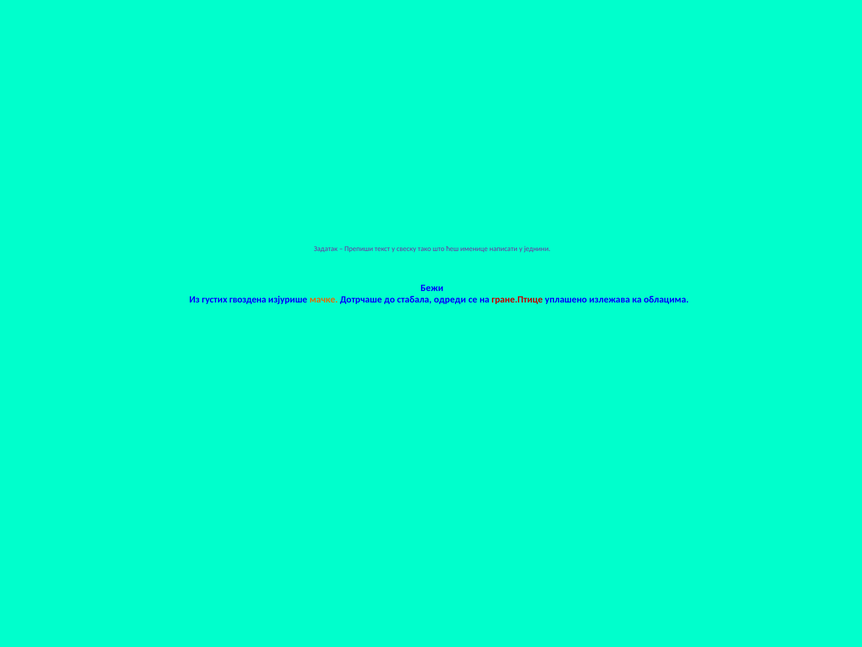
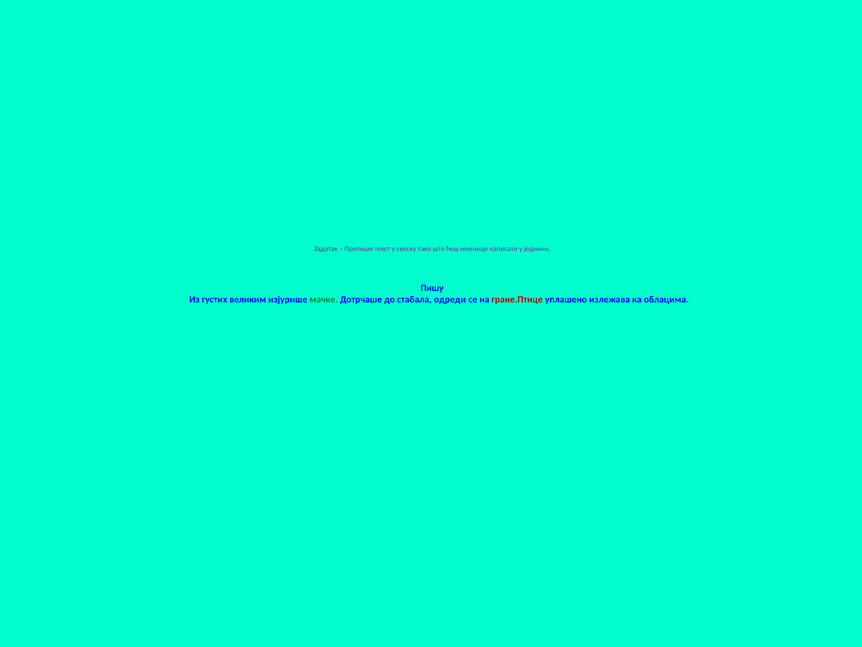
Бежи: Бежи -> Пишу
гвоздена: гвоздена -> великим
мачке colour: orange -> green
